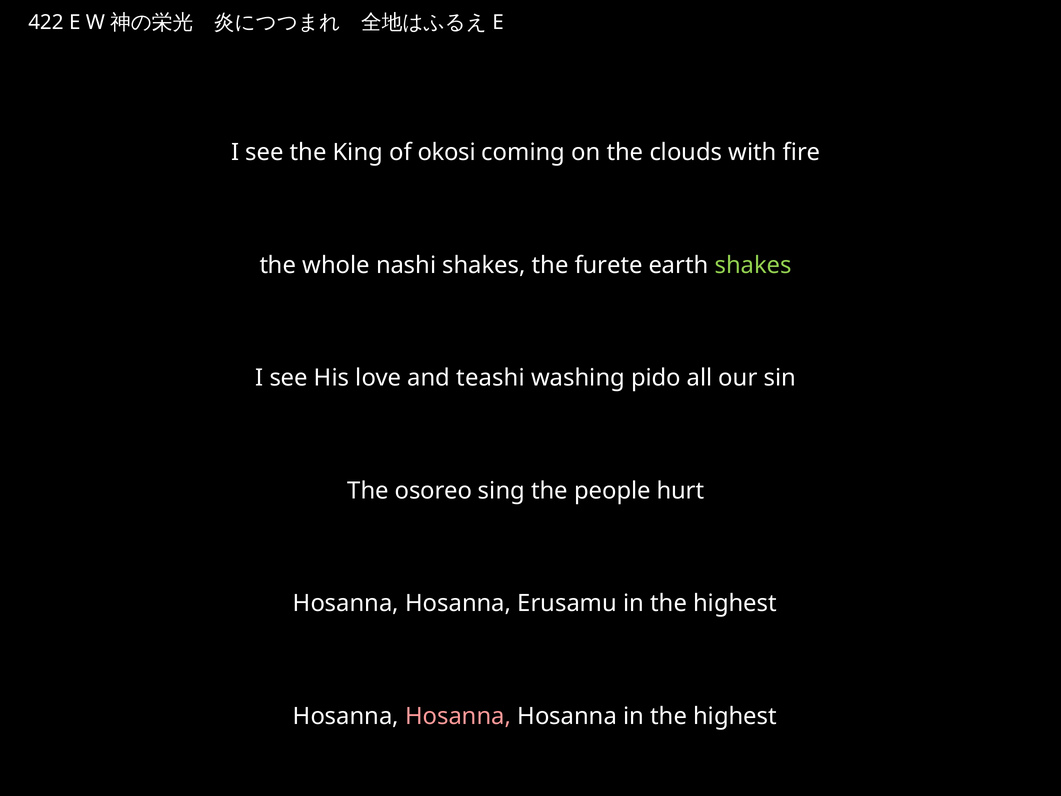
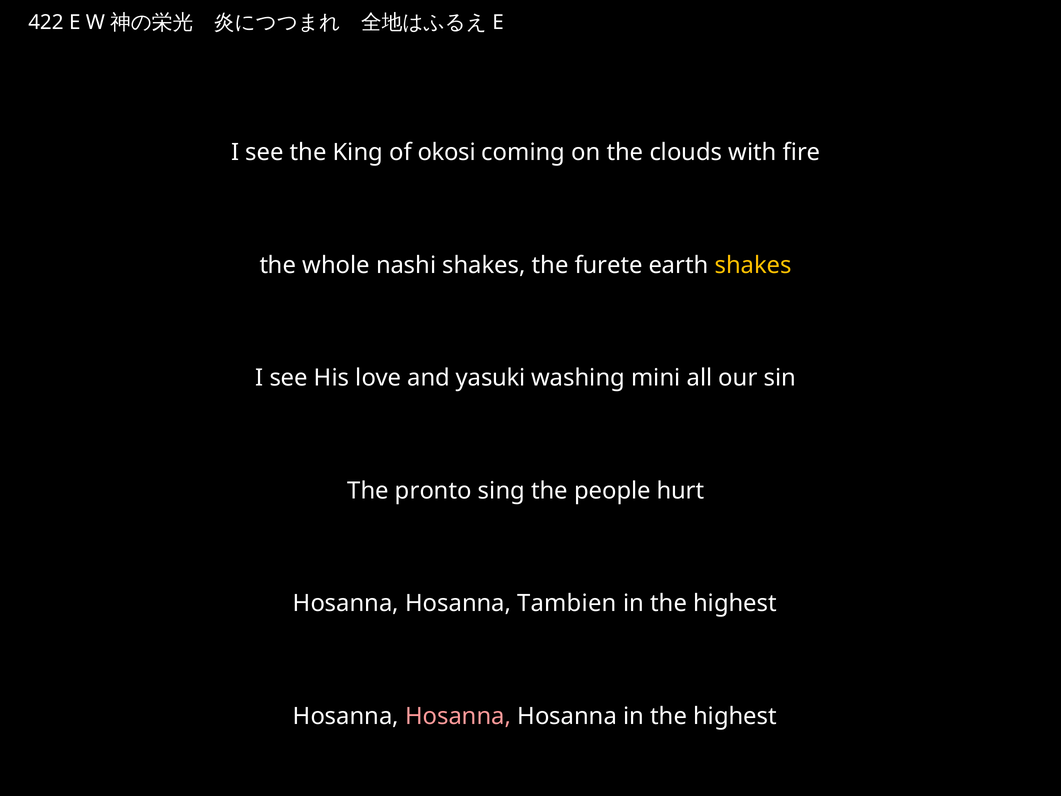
shakes at (753, 265) colour: light green -> yellow
teashi: teashi -> yasuki
pido: pido -> mini
osoreo: osoreo -> pronto
Erusamu: Erusamu -> Tambien
